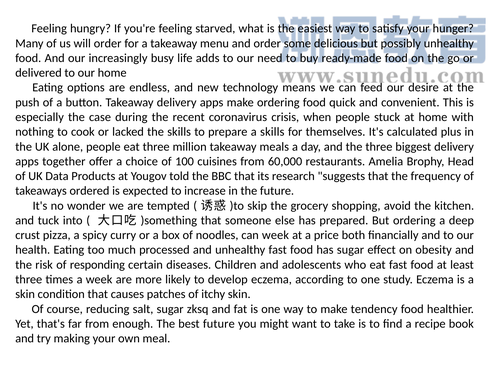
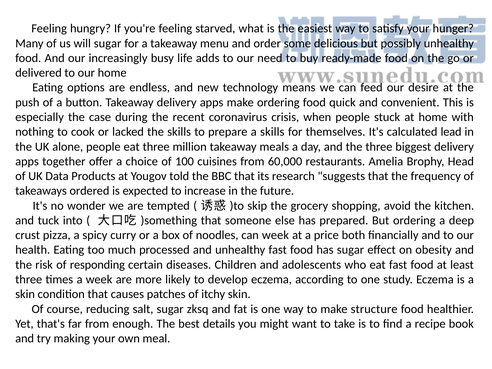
will order: order -> sugar
plus: plus -> lead
tendency: tendency -> structure
best future: future -> details
